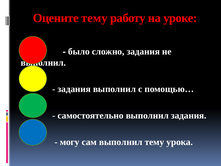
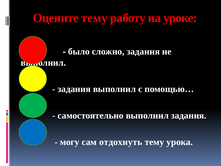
сам выполнил: выполнил -> отдохнуть
